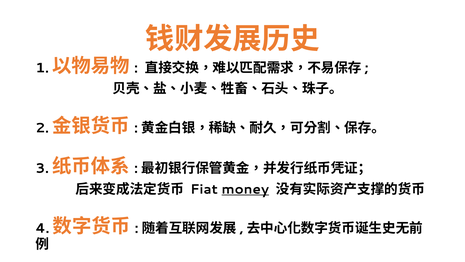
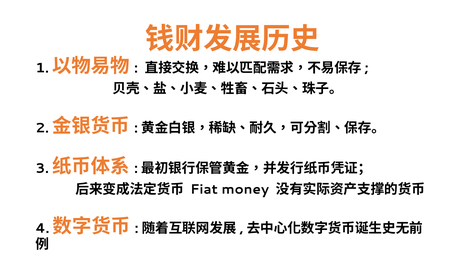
money underline: present -> none
